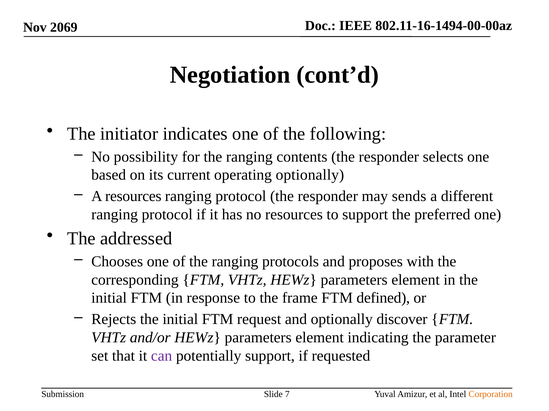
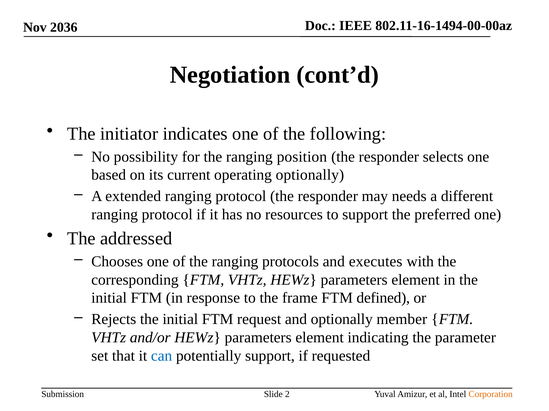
2069: 2069 -> 2036
contents: contents -> position
A resources: resources -> extended
sends: sends -> needs
proposes: proposes -> executes
discover: discover -> member
can colour: purple -> blue
7: 7 -> 2
